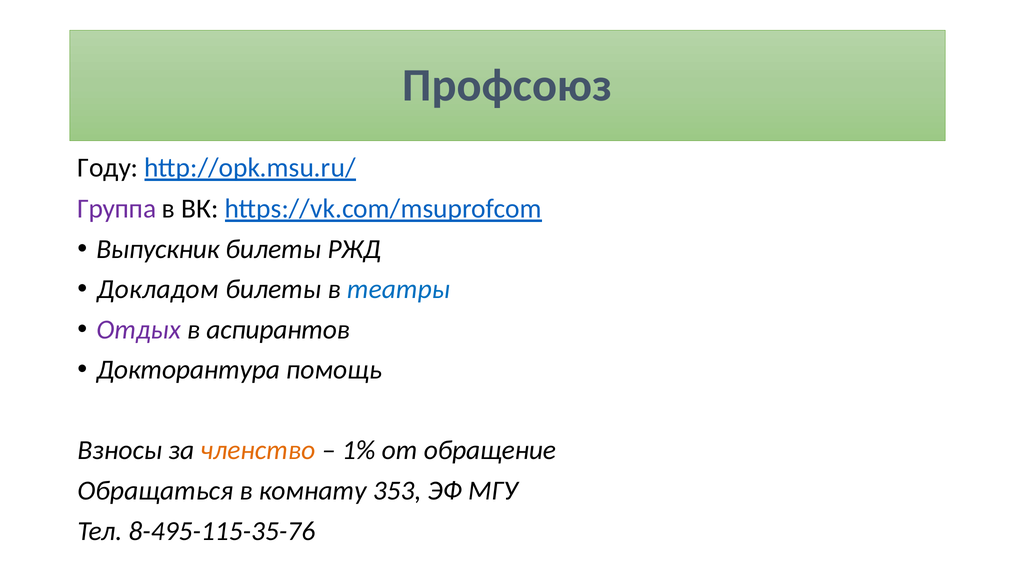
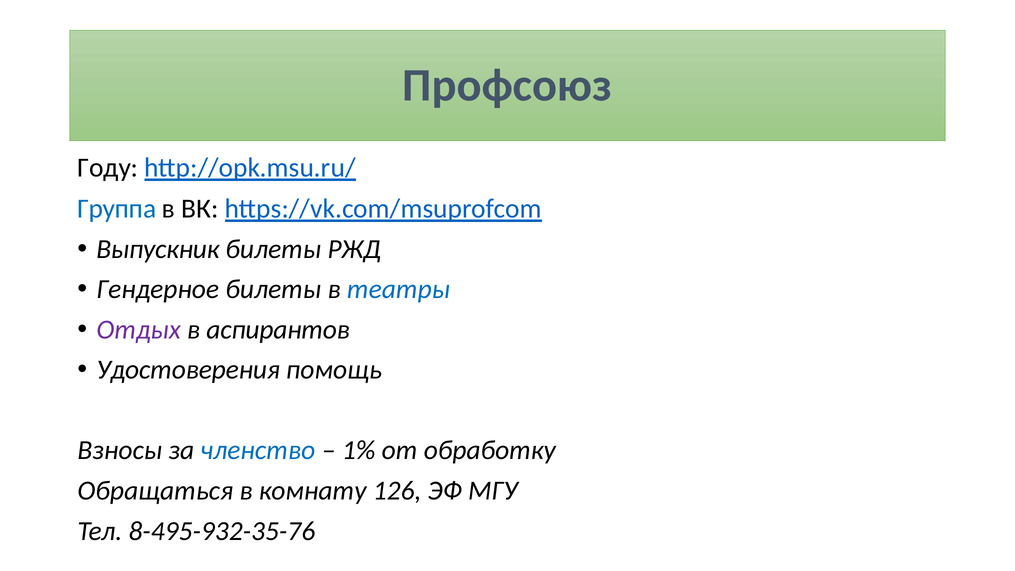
Группа colour: purple -> blue
Докладом: Докладом -> Гендерное
Докторантура: Докторантура -> Удостоверения
членство colour: orange -> blue
обращение: обращение -> обработку
353: 353 -> 126
8-495-115-35-76: 8-495-115-35-76 -> 8-495-932-35-76
